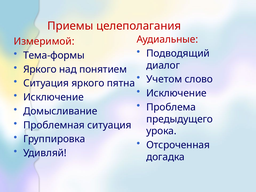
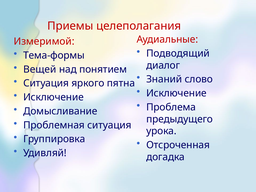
Яркого at (40, 69): Яркого -> Вещей
Учетом: Учетом -> Знаний
